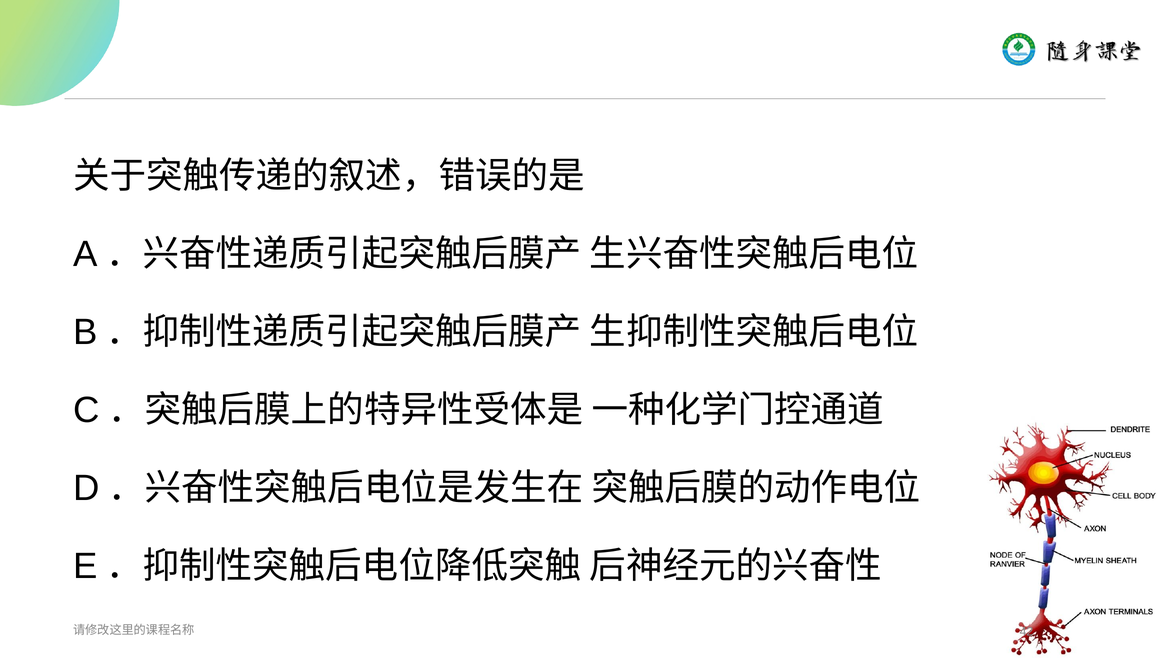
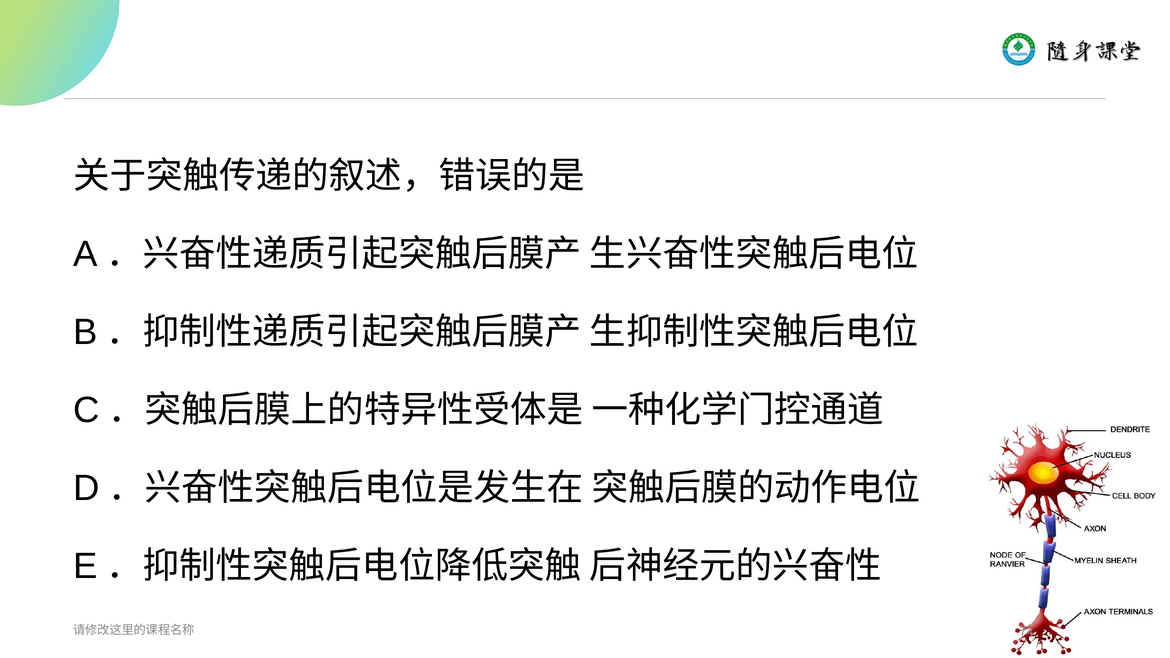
42: 42 -> 74
